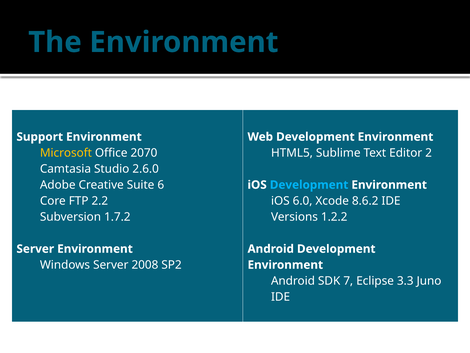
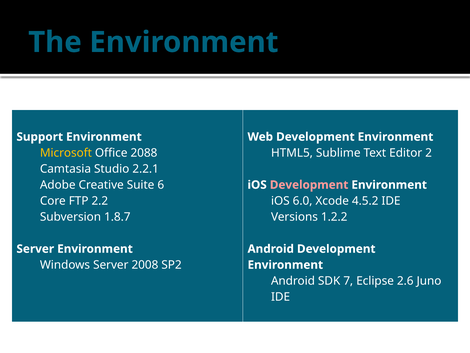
2070: 2070 -> 2088
2.6.0: 2.6.0 -> 2.2.1
Development at (309, 185) colour: light blue -> pink
8.6.2: 8.6.2 -> 4.5.2
1.7.2: 1.7.2 -> 1.8.7
3.3: 3.3 -> 2.6
